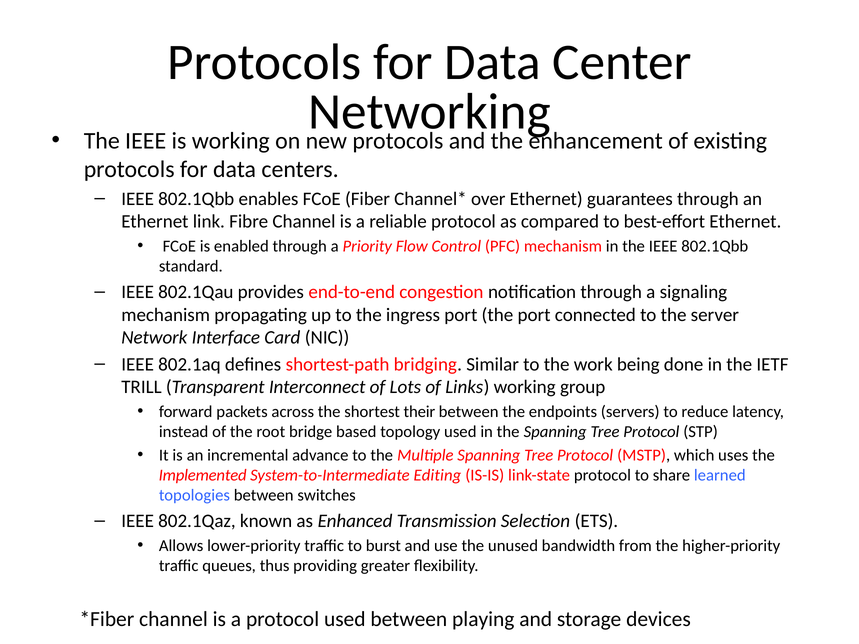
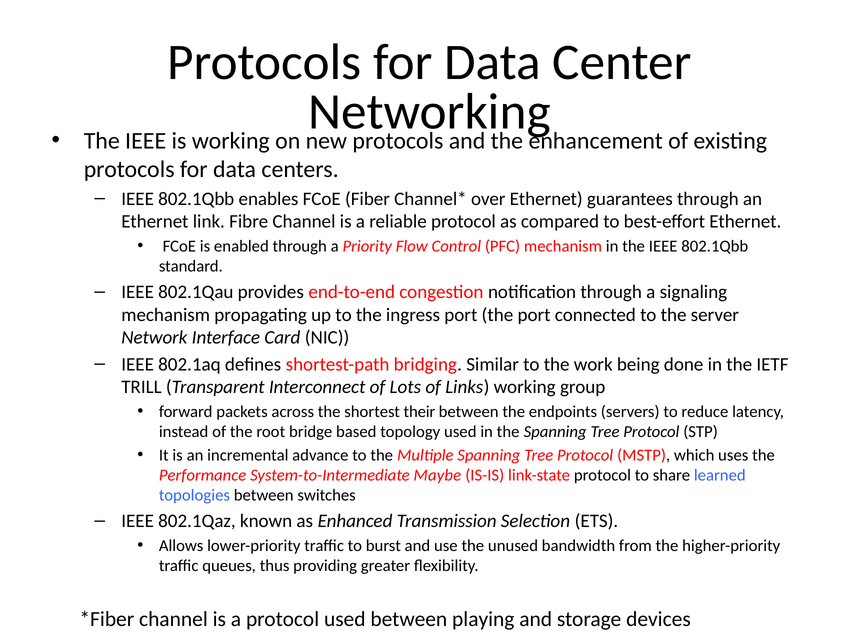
Implemented: Implemented -> Performance
Editing: Editing -> Maybe
